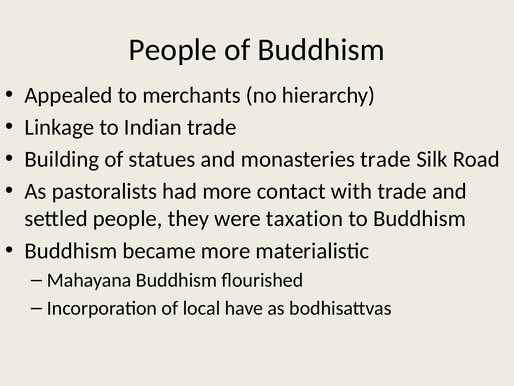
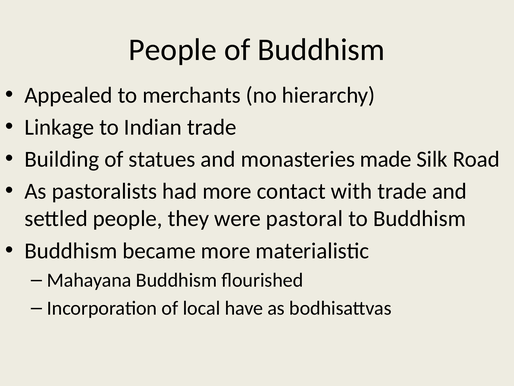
monasteries trade: trade -> made
taxation: taxation -> pastoral
